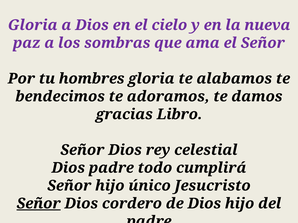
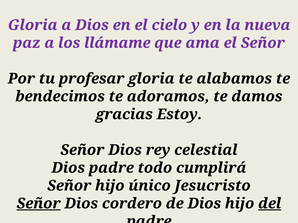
sombras: sombras -> llámame
hombres: hombres -> profesar
Libro: Libro -> Estoy
del underline: none -> present
